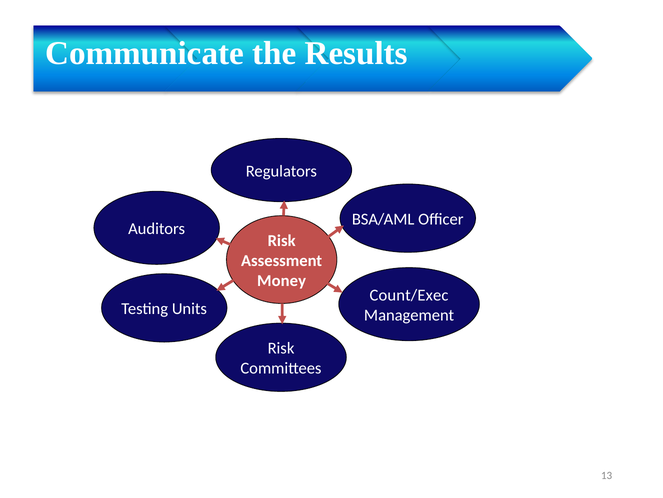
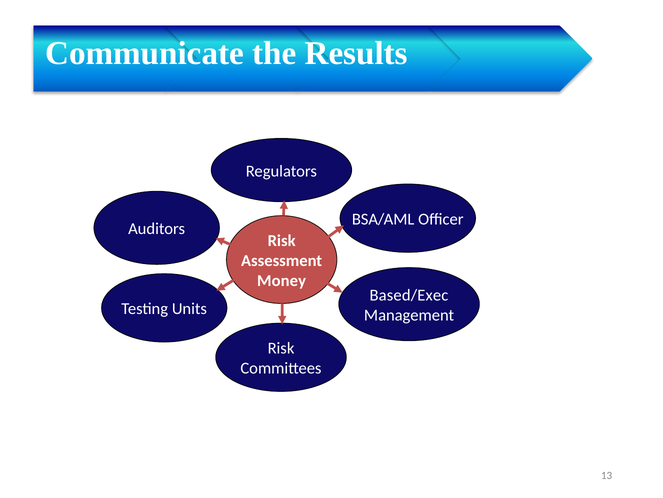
Count/Exec: Count/Exec -> Based/Exec
